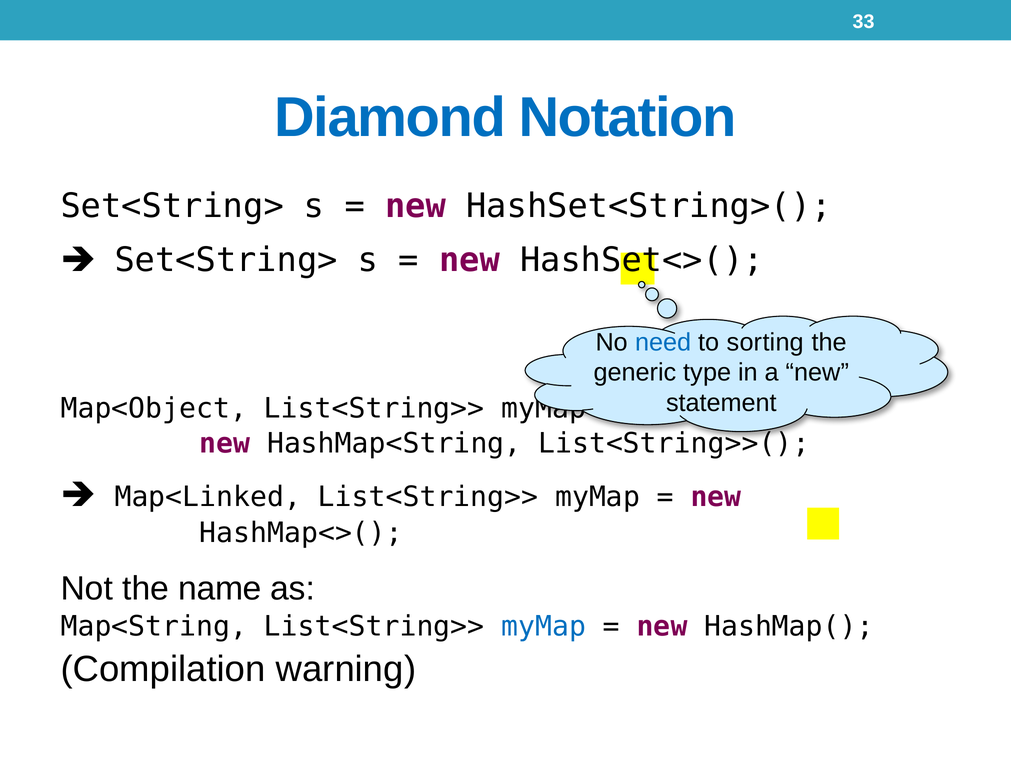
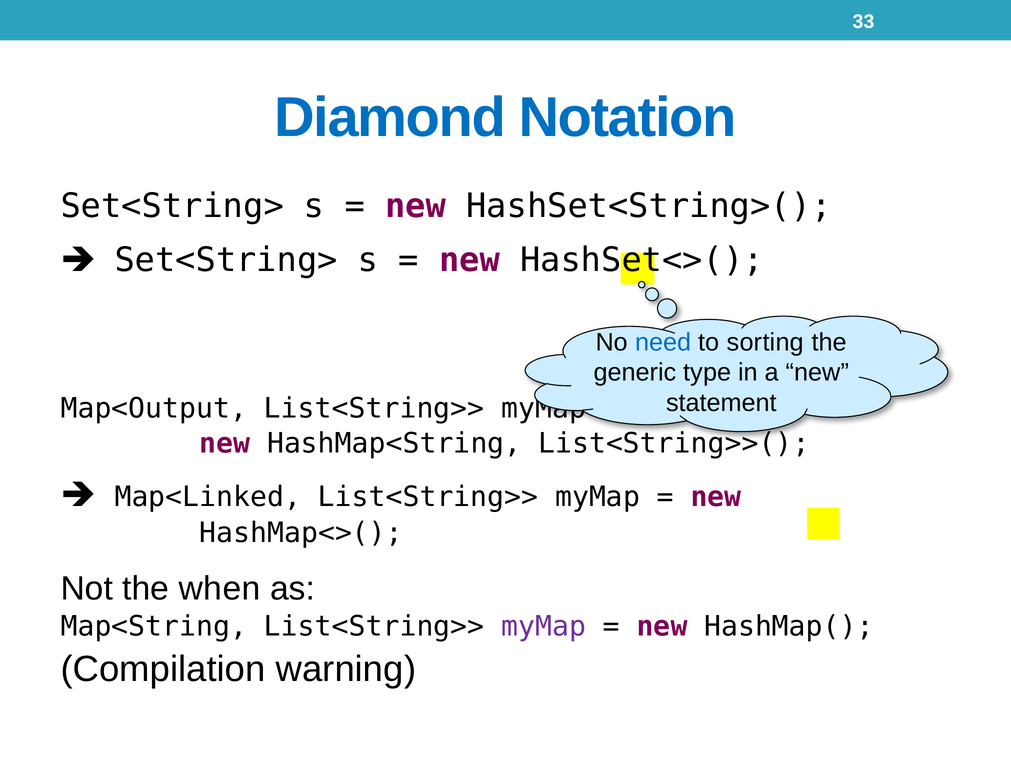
Map<Object: Map<Object -> Map<Output
name: name -> when
myMap at (544, 627) colour: blue -> purple
